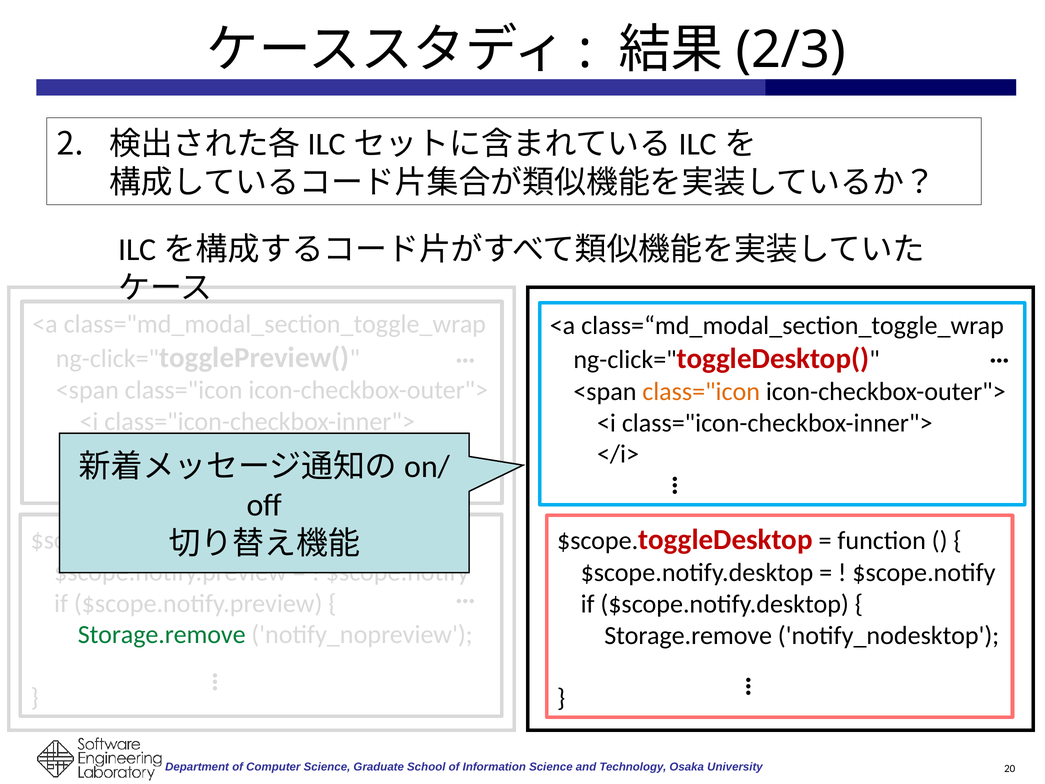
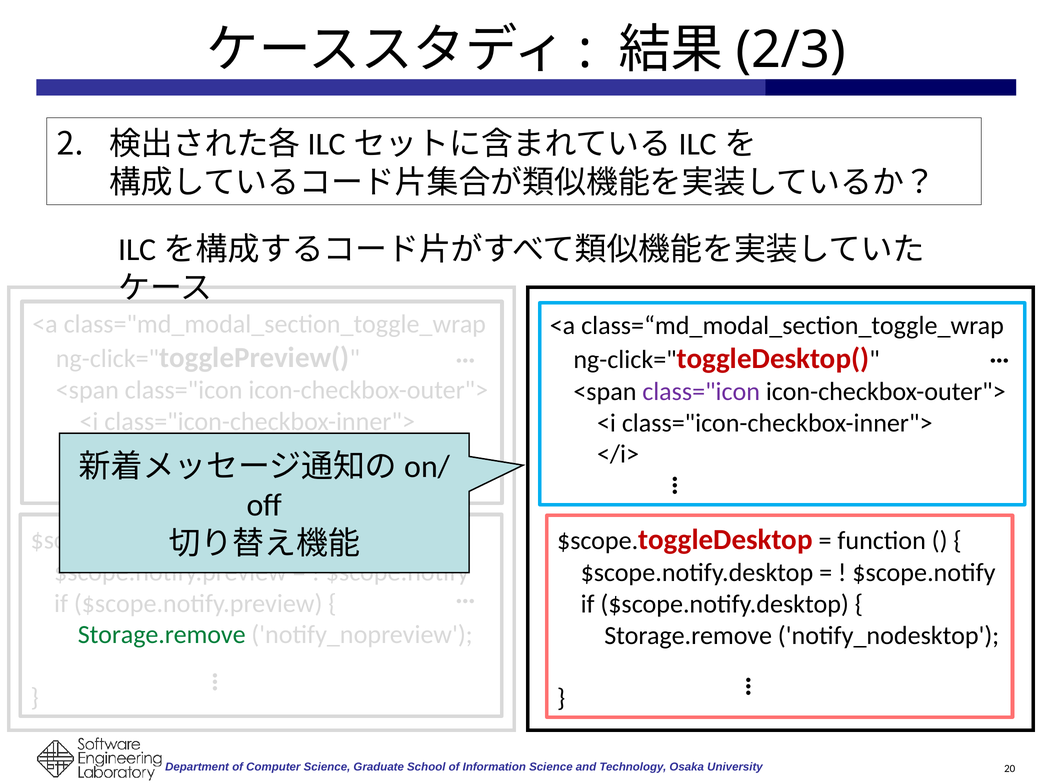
class="icon at (701, 391) colour: orange -> purple
